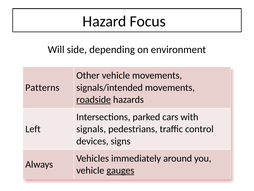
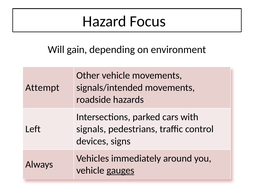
side: side -> gain
Patterns: Patterns -> Attempt
roadside underline: present -> none
